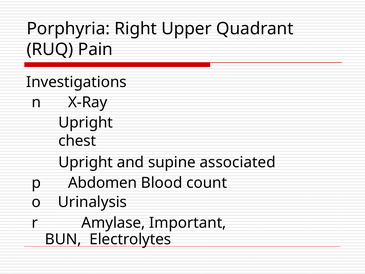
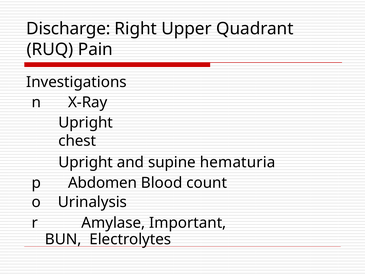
Porphyria: Porphyria -> Discharge
associated: associated -> hematuria
